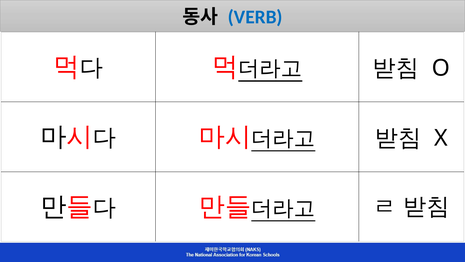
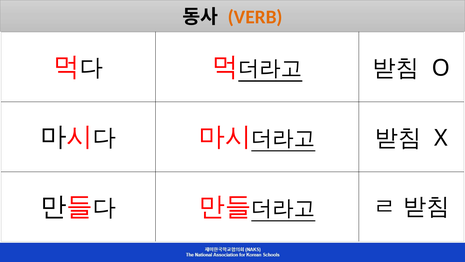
VERB colour: blue -> orange
